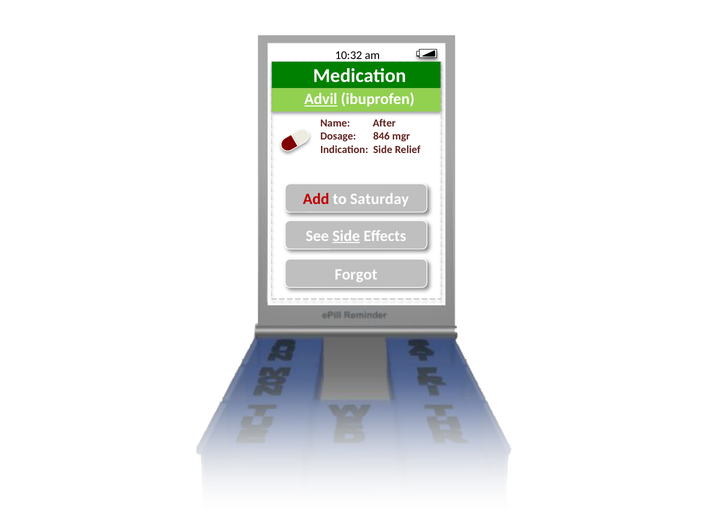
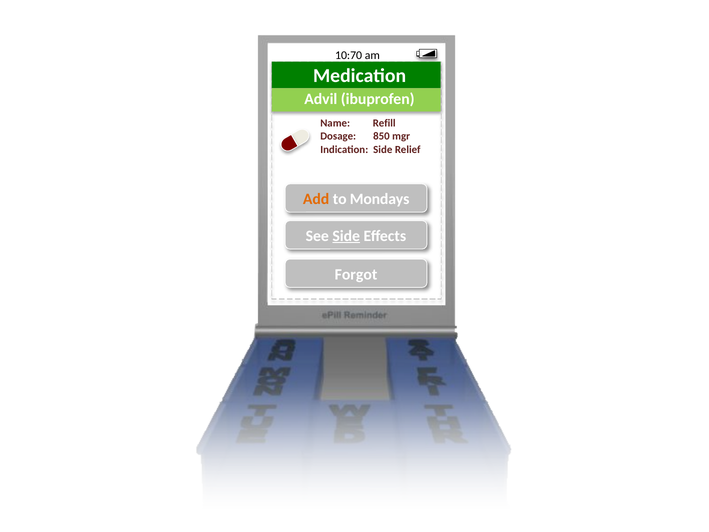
10:32: 10:32 -> 10:70
Advil underline: present -> none
After: After -> Refill
846: 846 -> 850
Add colour: red -> orange
Saturday: Saturday -> Mondays
